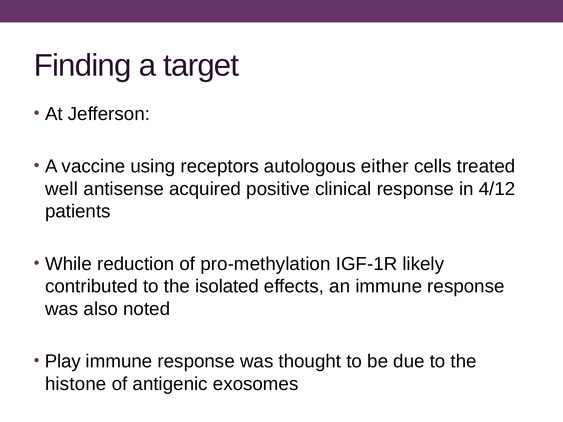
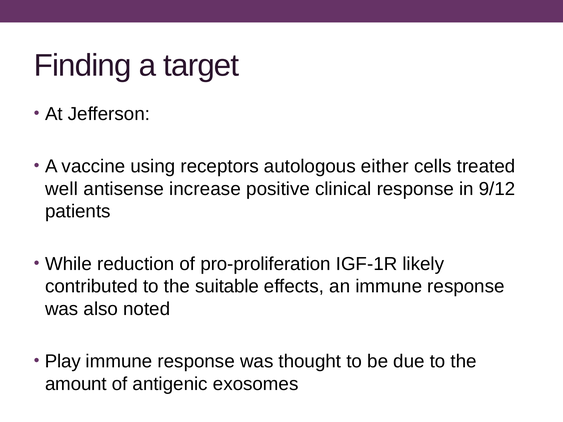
acquired: acquired -> increase
4/12: 4/12 -> 9/12
pro-methylation: pro-methylation -> pro-proliferation
isolated: isolated -> suitable
histone: histone -> amount
